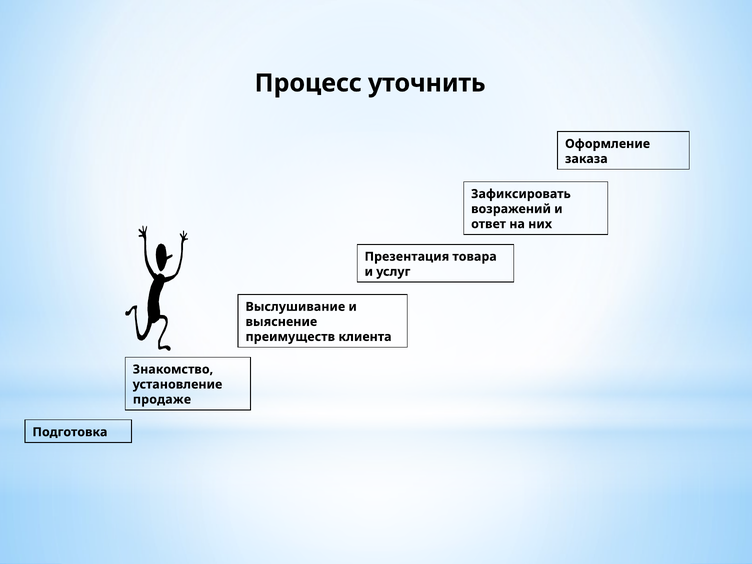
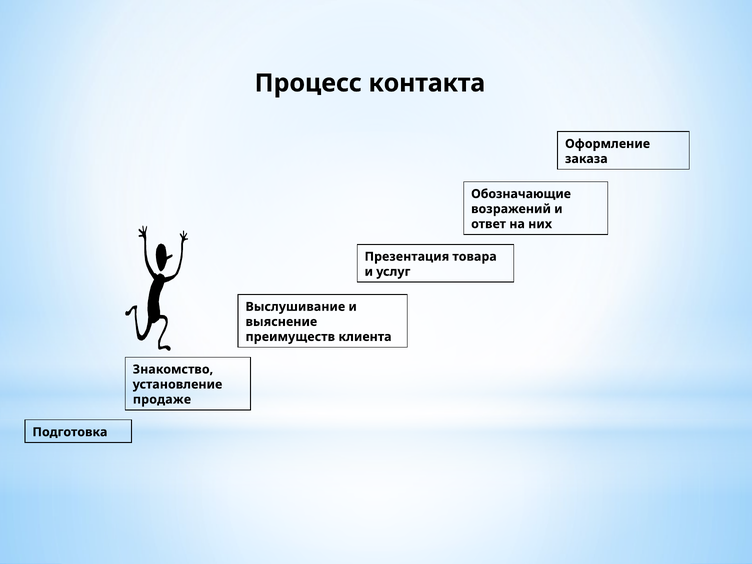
уточнить: уточнить -> контакта
Зафиксировать: Зафиксировать -> Обозначающие
